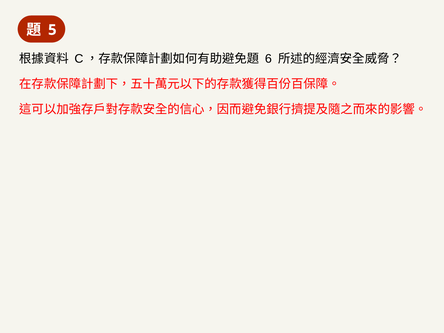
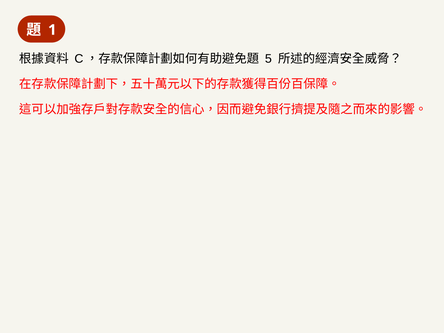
5: 5 -> 1
6: 6 -> 5
